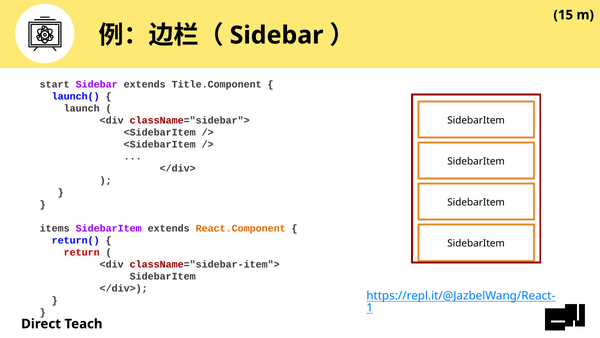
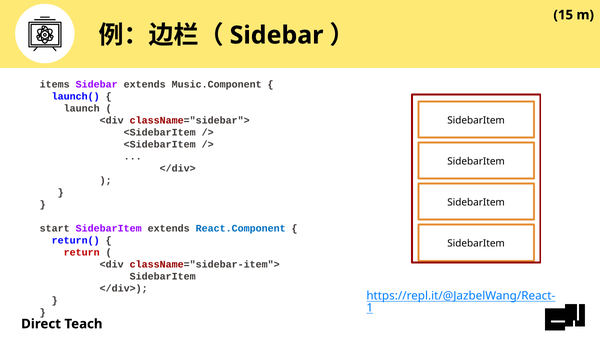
start: start -> items
Title.Component: Title.Component -> Music.Component
items: items -> start
React.Component colour: orange -> blue
